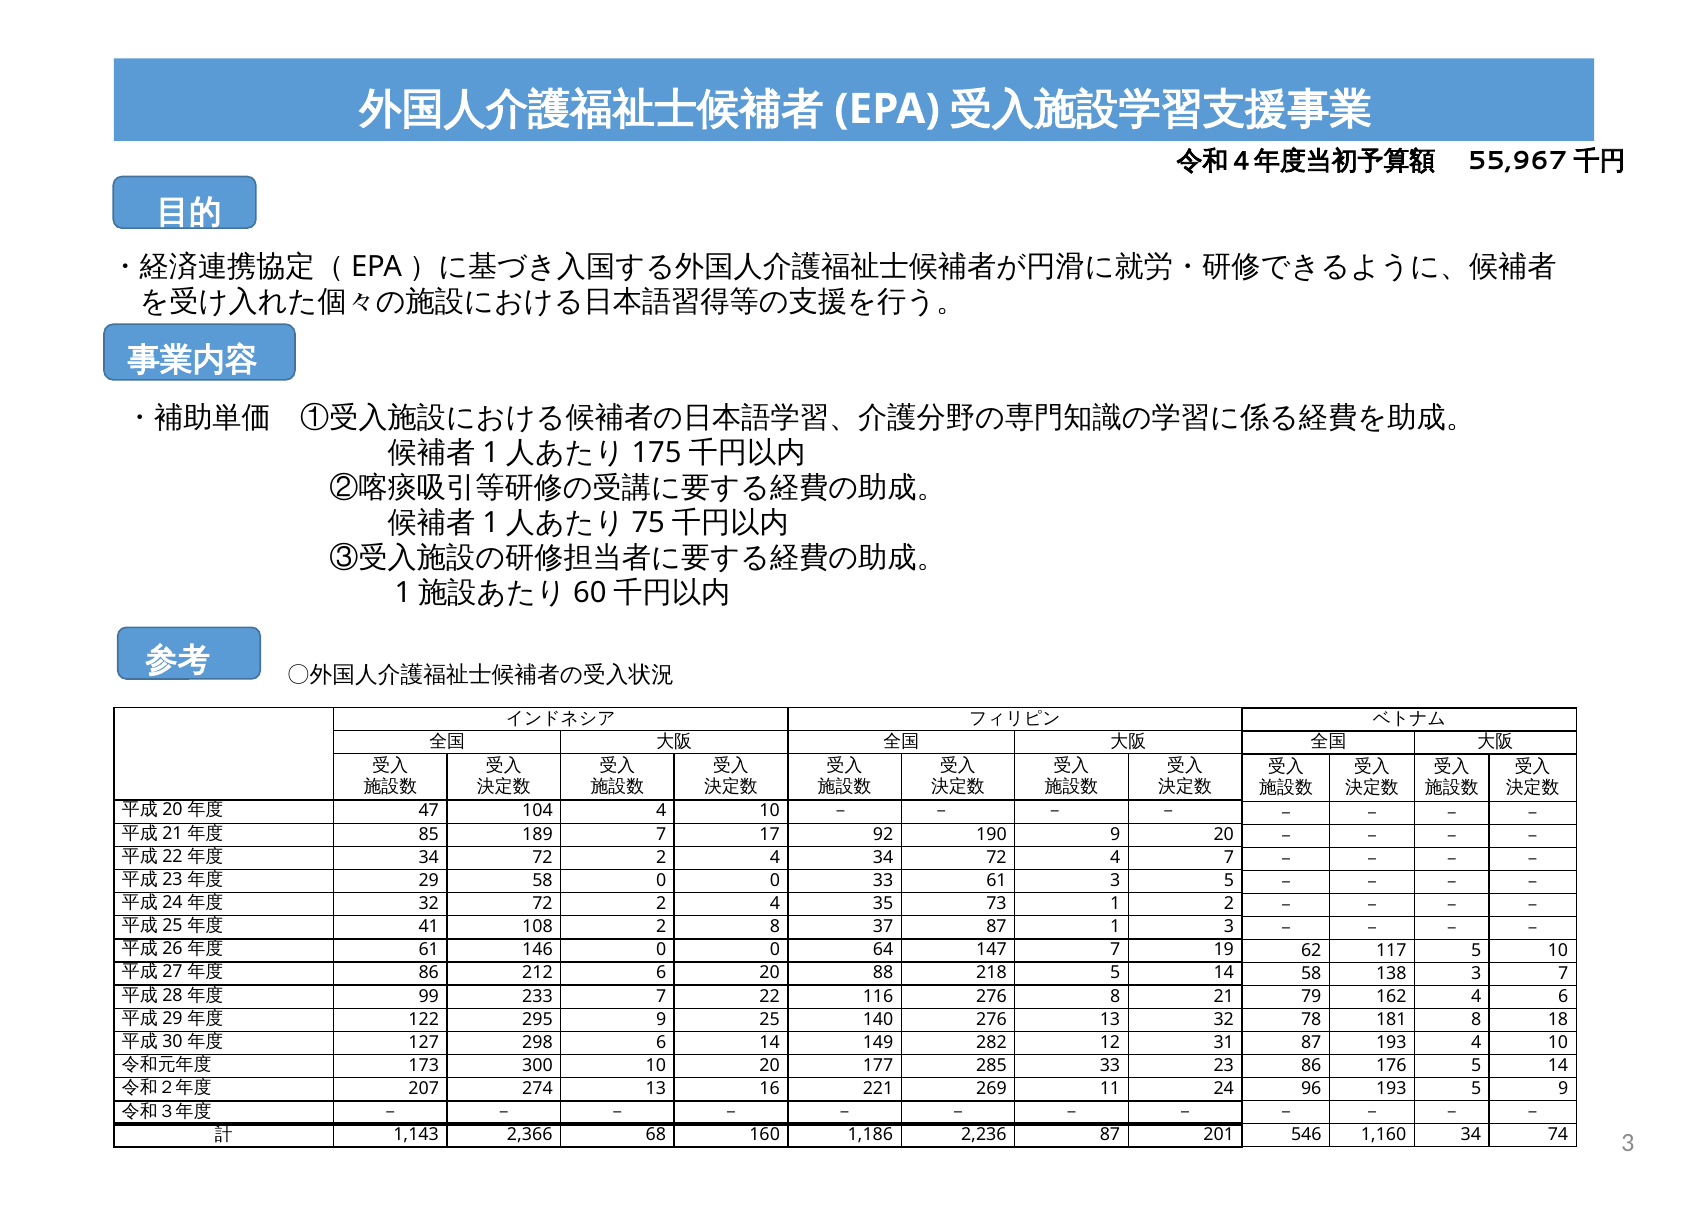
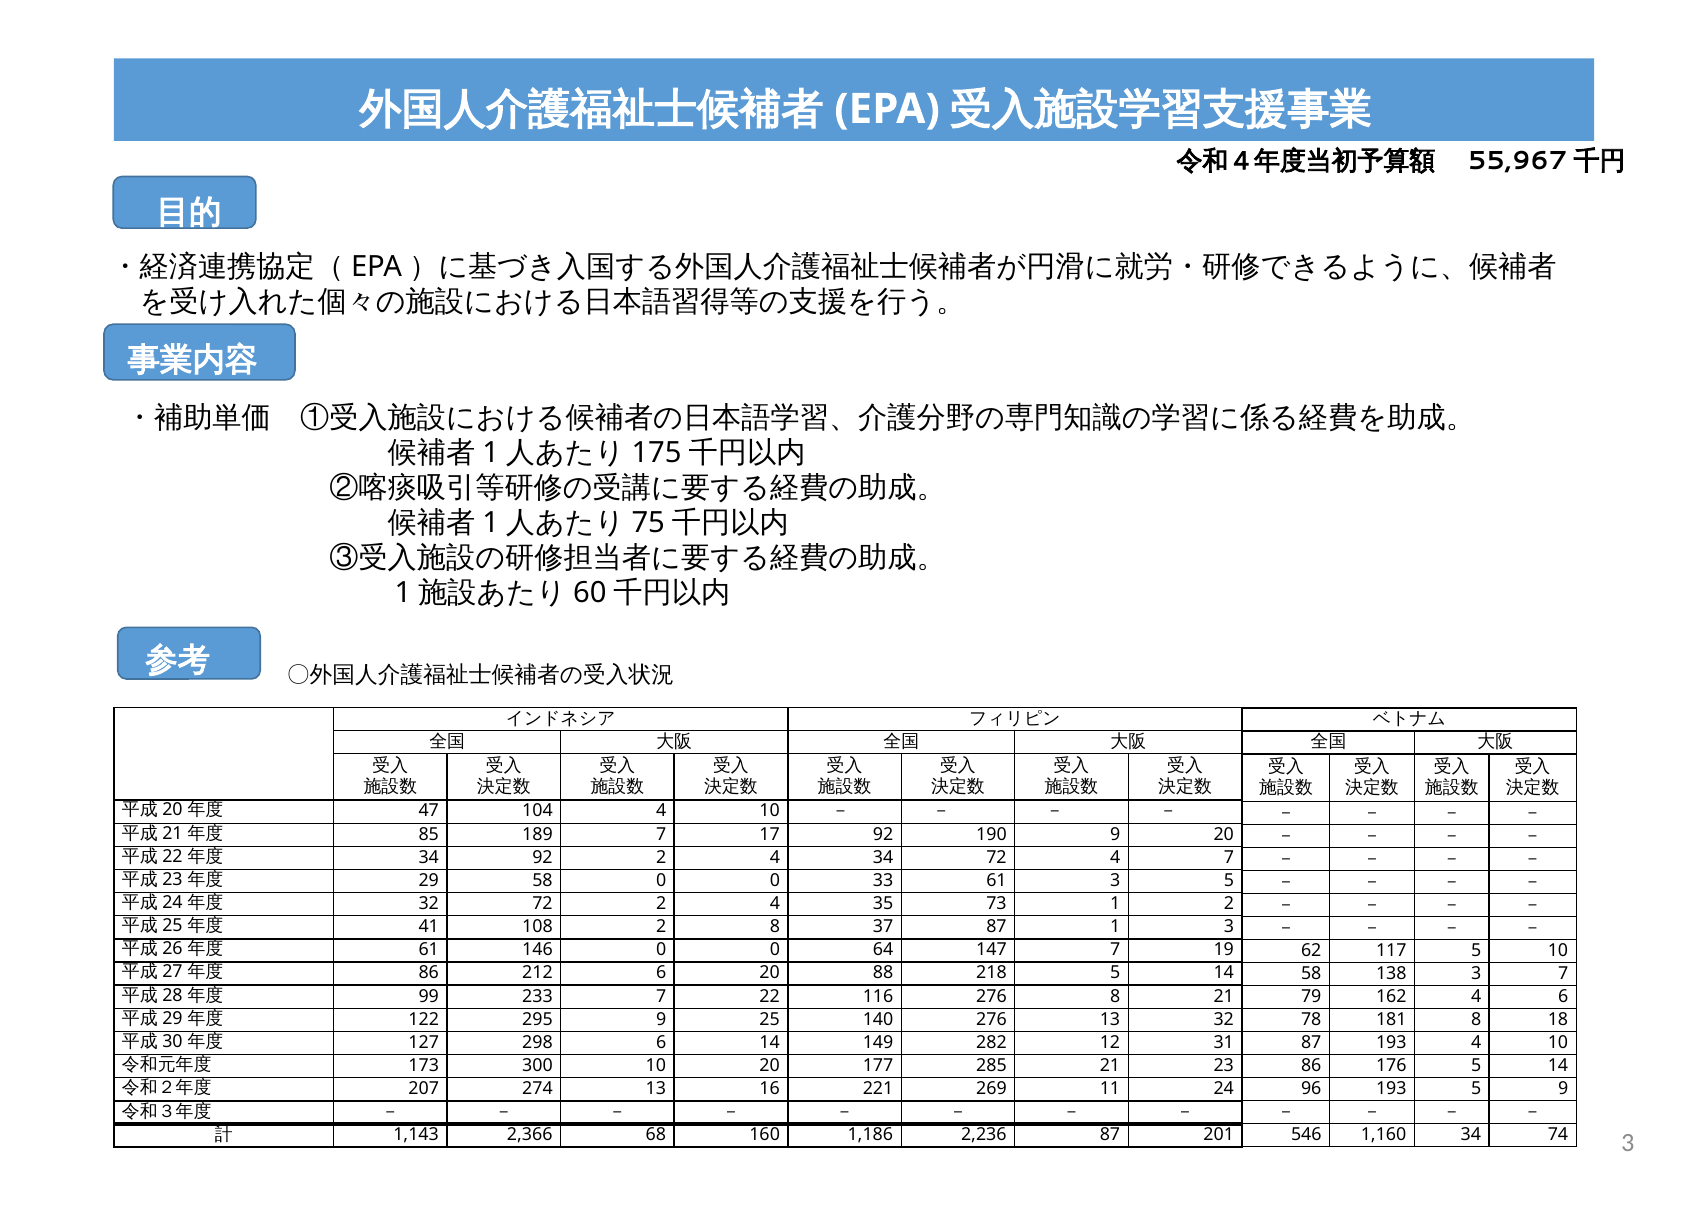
72 at (542, 857): 72 -> 92
285 33: 33 -> 21
